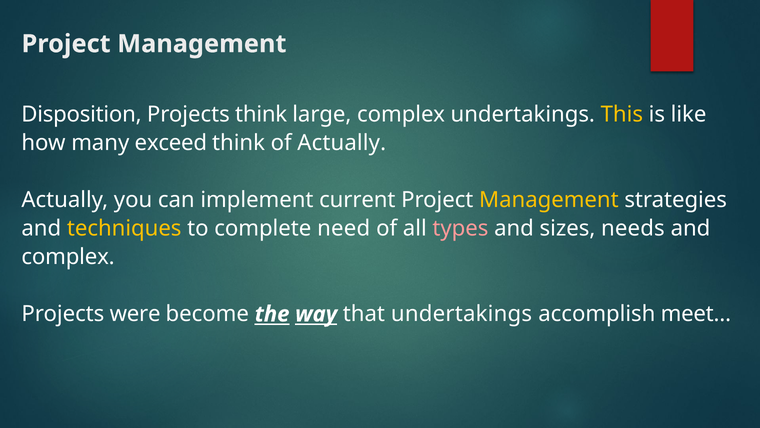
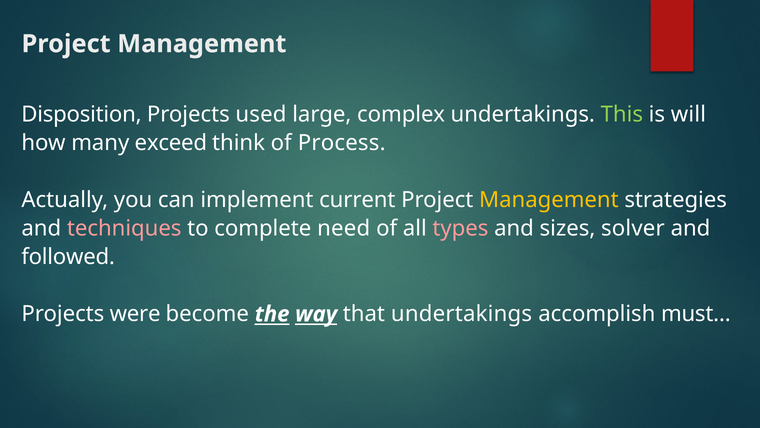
Projects think: think -> used
This colour: yellow -> light green
like: like -> will
of Actually: Actually -> Process
techniques colour: yellow -> pink
needs: needs -> solver
complex at (68, 257): complex -> followed
meet…: meet… -> must…
